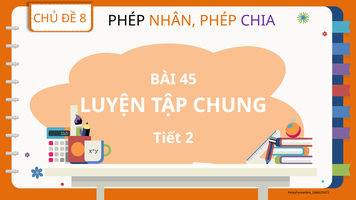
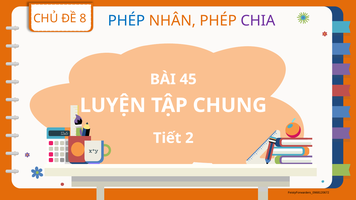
PHÉP at (126, 21) colour: black -> blue
